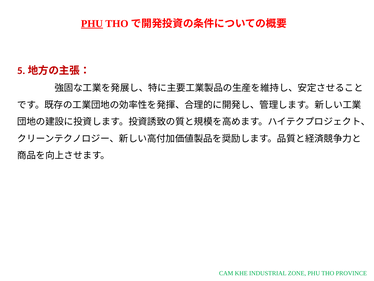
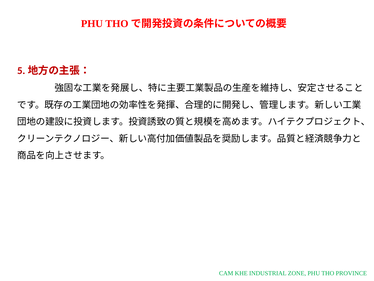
PHU at (92, 24) underline: present -> none
